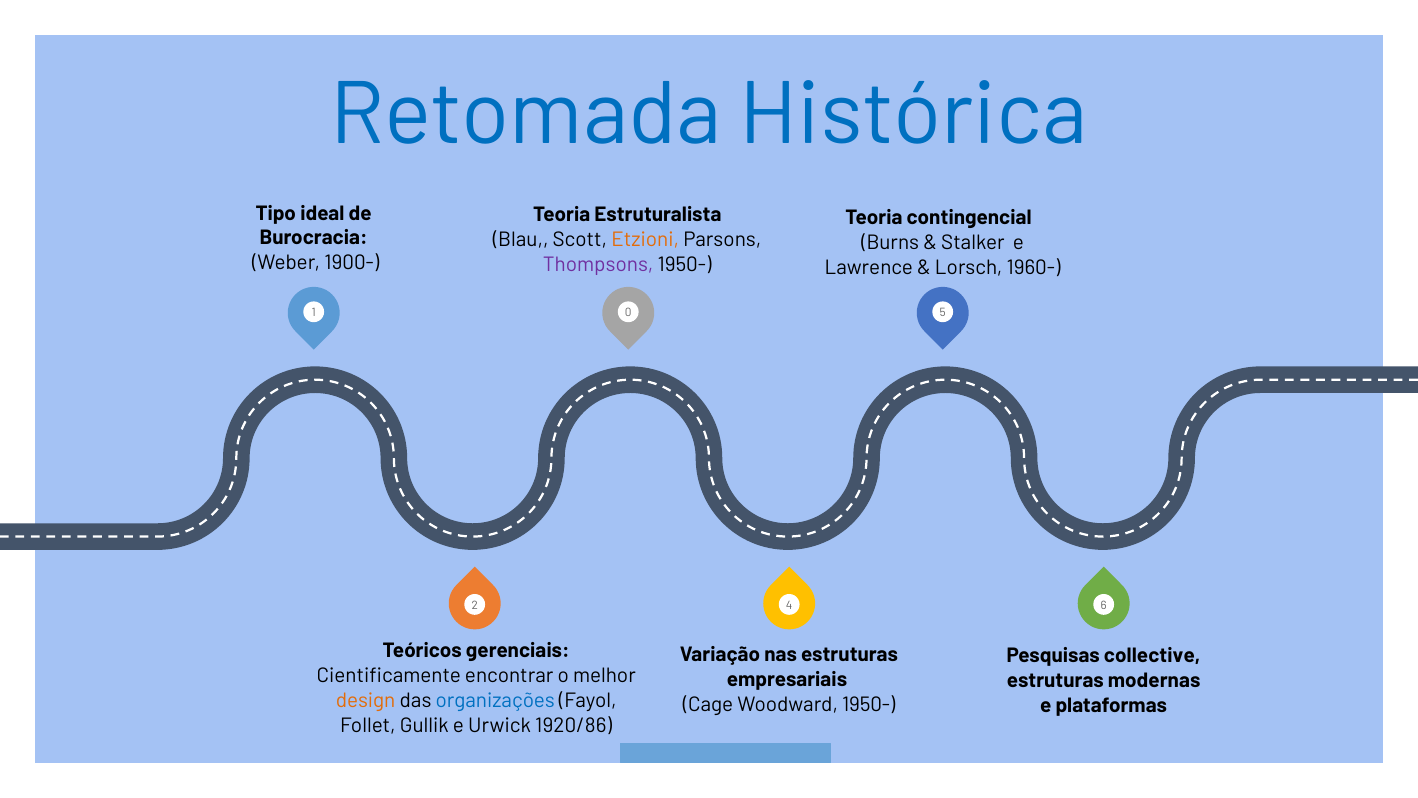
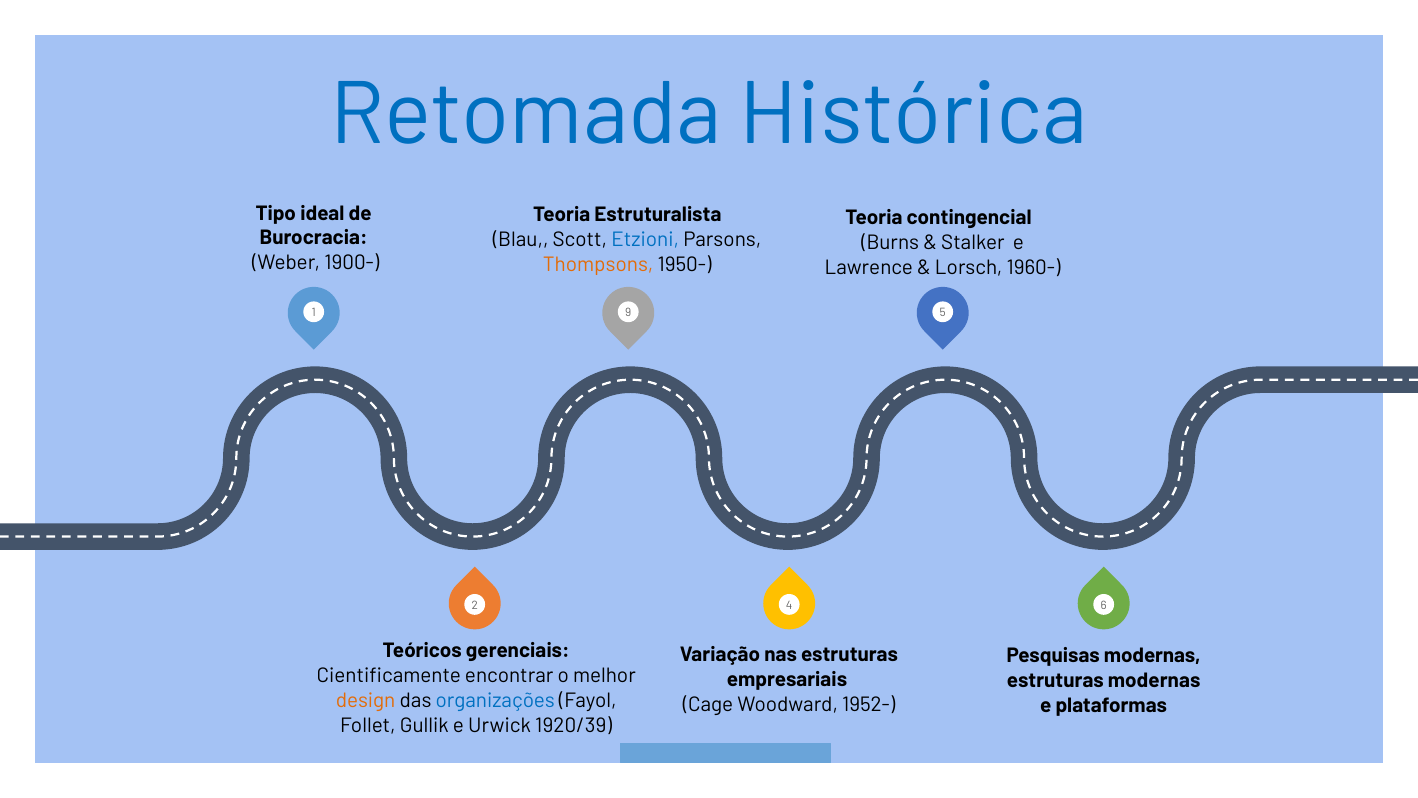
Etzioni colour: orange -> blue
Thompsons colour: purple -> orange
0: 0 -> 9
Pesquisas collective: collective -> modernas
Woodward 1950-: 1950- -> 1952-
1920/86: 1920/86 -> 1920/39
